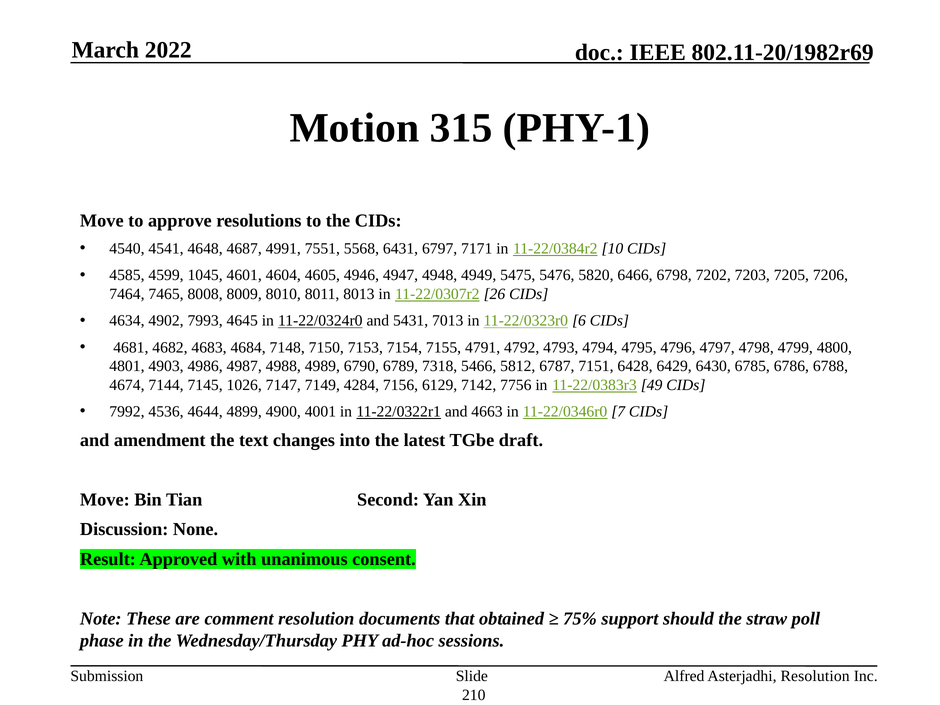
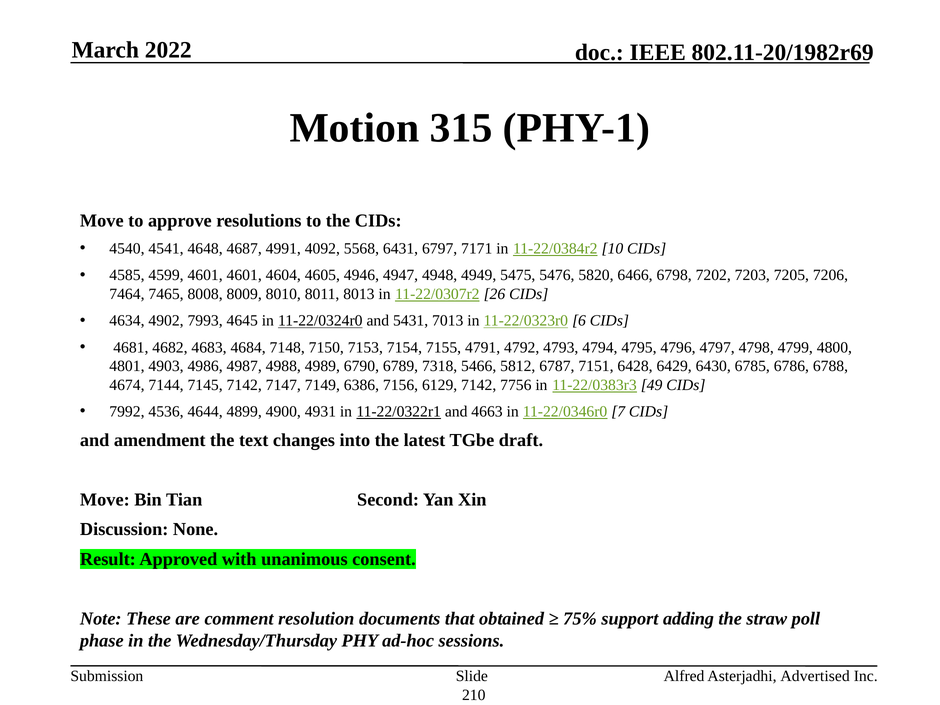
7551: 7551 -> 4092
4599 1045: 1045 -> 4601
7145 1026: 1026 -> 7142
4284: 4284 -> 6386
4001: 4001 -> 4931
should: should -> adding
Asterjadhi Resolution: Resolution -> Advertised
